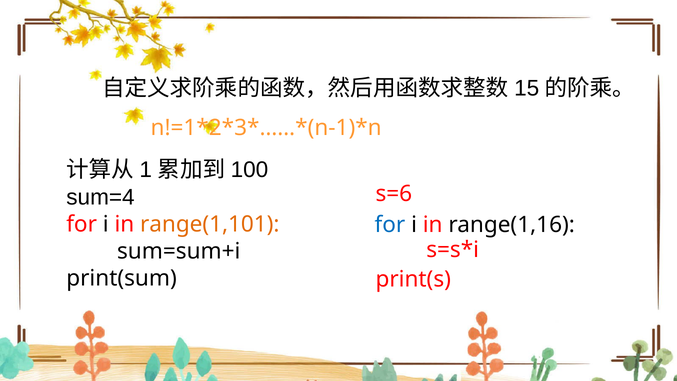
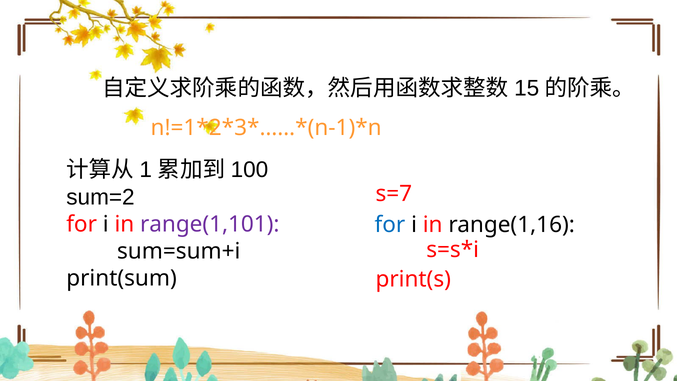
sum=4: sum=4 -> sum=2
s=6: s=6 -> s=7
range(1,101 colour: orange -> purple
